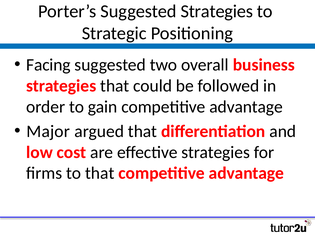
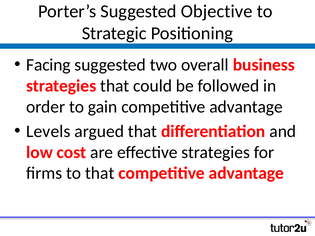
Suggested Strategies: Strategies -> Objective
Major: Major -> Levels
